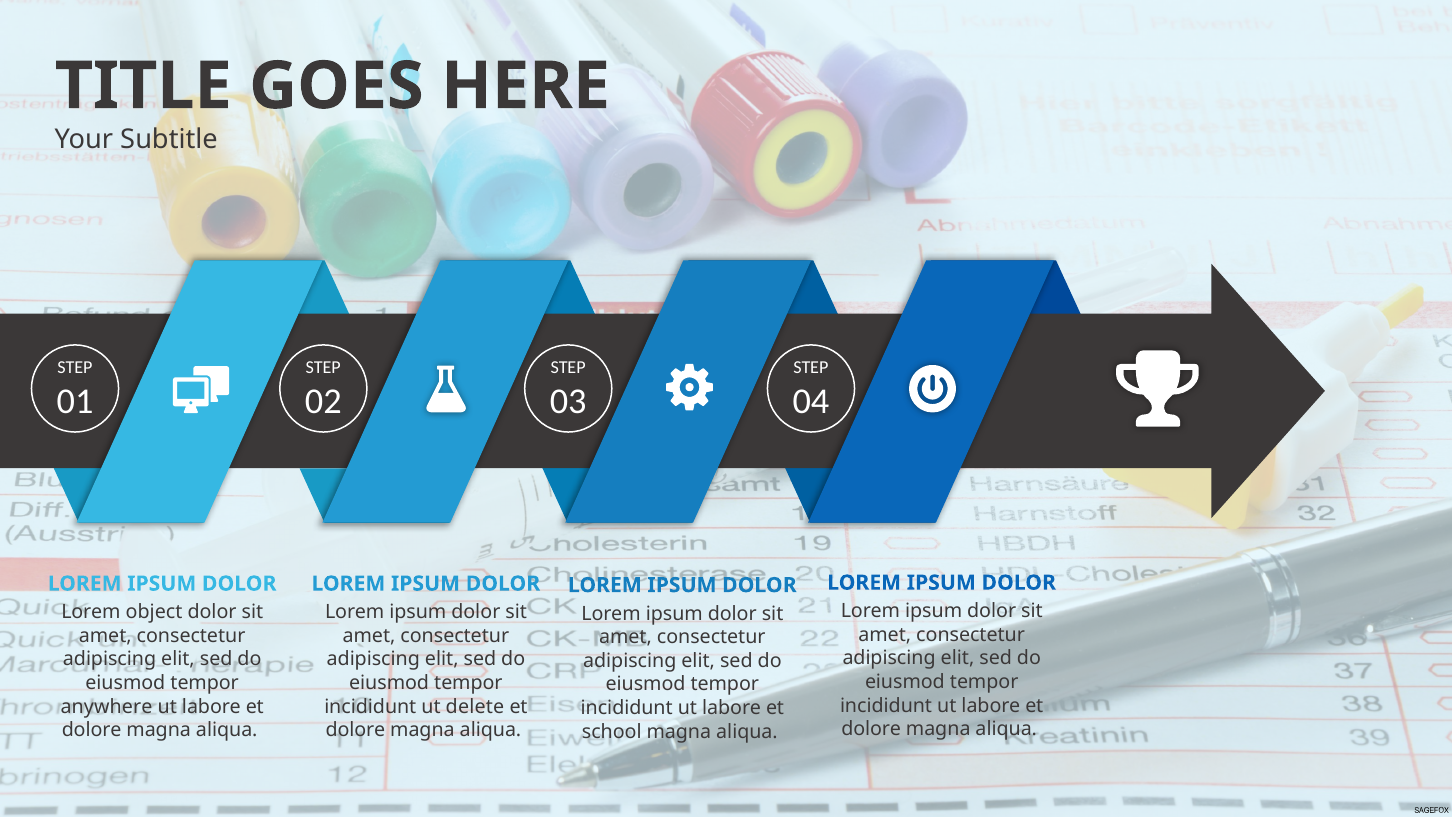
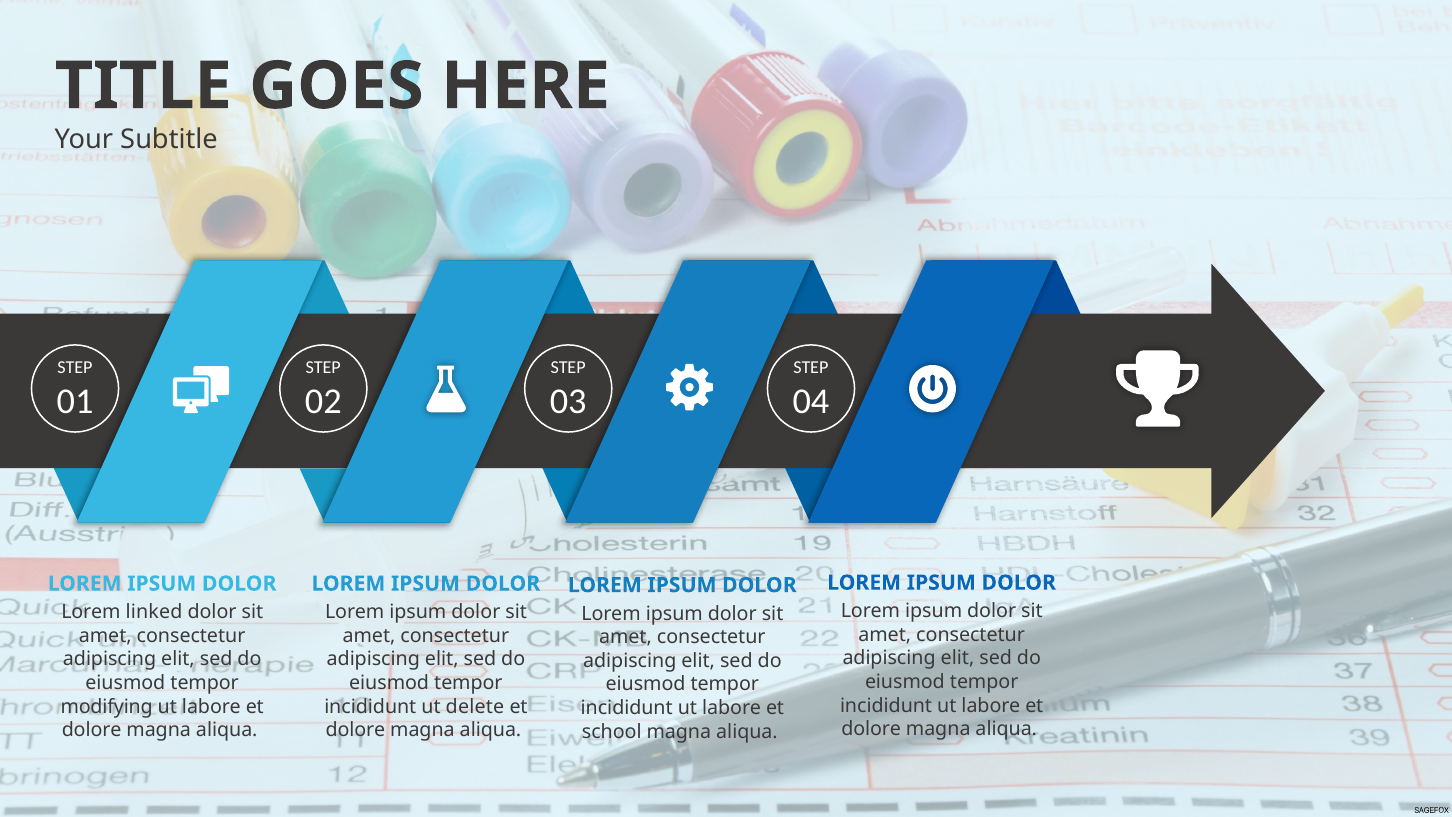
object: object -> linked
anywhere: anywhere -> modifying
